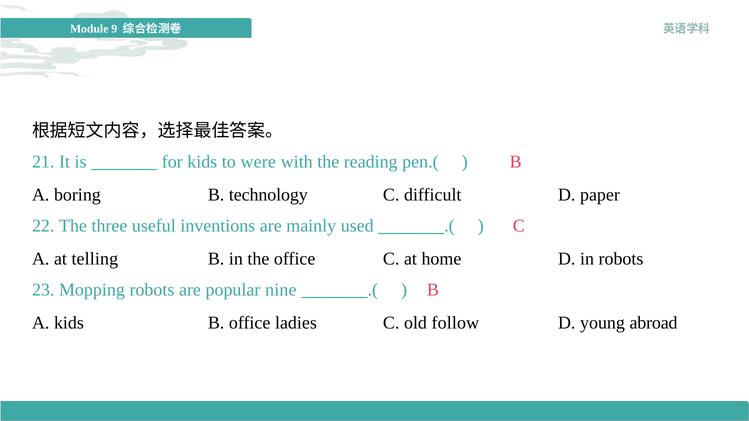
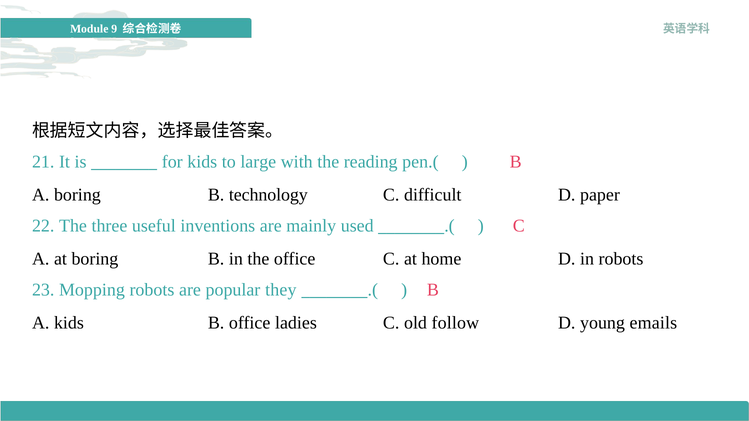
were: were -> large
at telling: telling -> boring
nine: nine -> they
abroad: abroad -> emails
